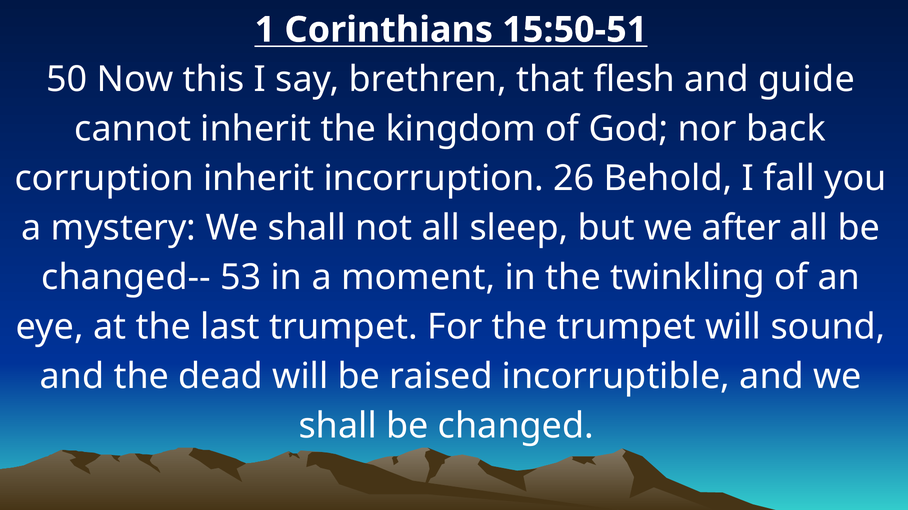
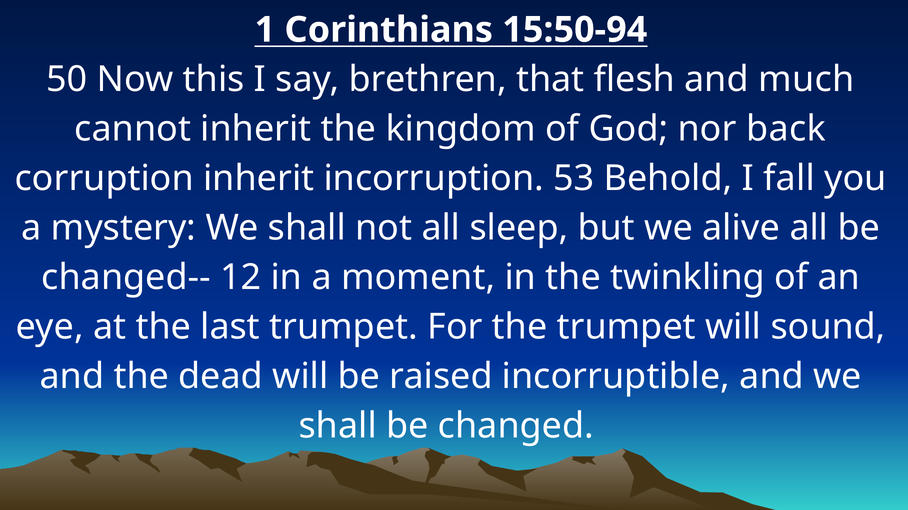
15:50-51: 15:50-51 -> 15:50-94
guide: guide -> much
26: 26 -> 53
after: after -> alive
53: 53 -> 12
